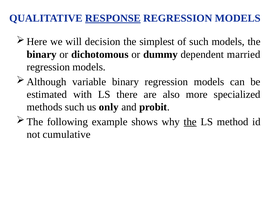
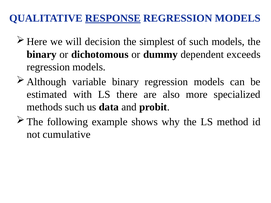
married: married -> exceeds
only: only -> data
the at (190, 122) underline: present -> none
